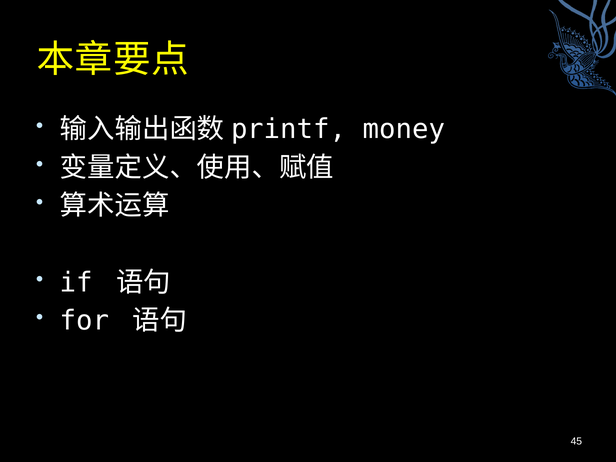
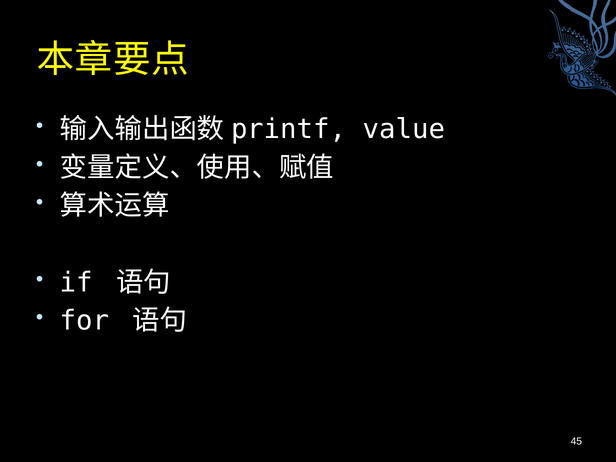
money: money -> value
